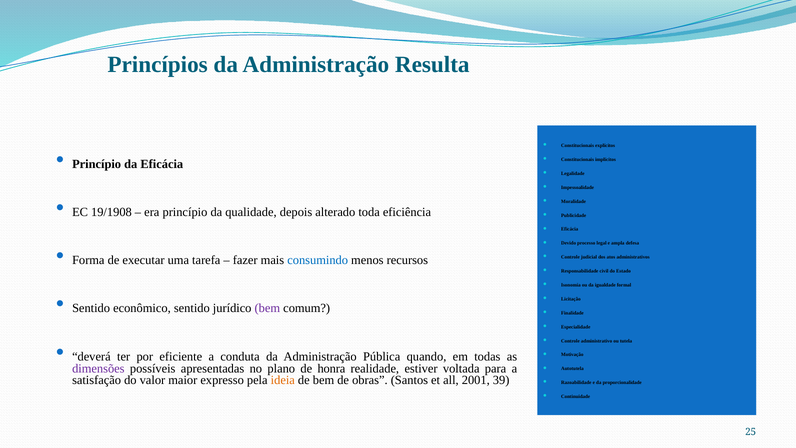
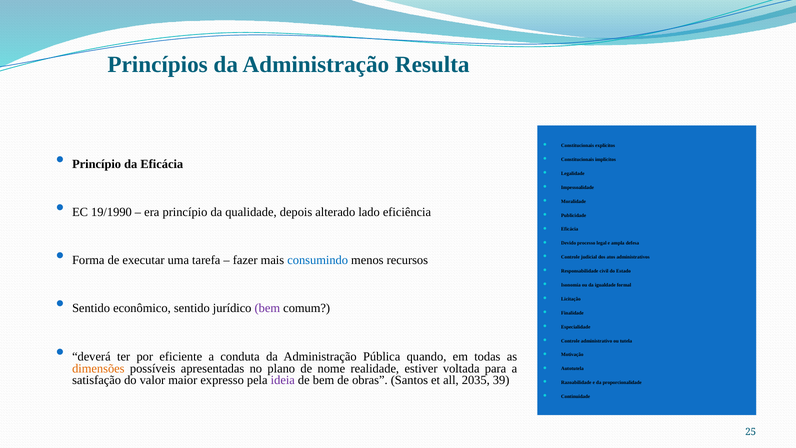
19/1908: 19/1908 -> 19/1990
toda: toda -> lado
dimensões colour: purple -> orange
honra: honra -> nome
ideia colour: orange -> purple
2001: 2001 -> 2035
